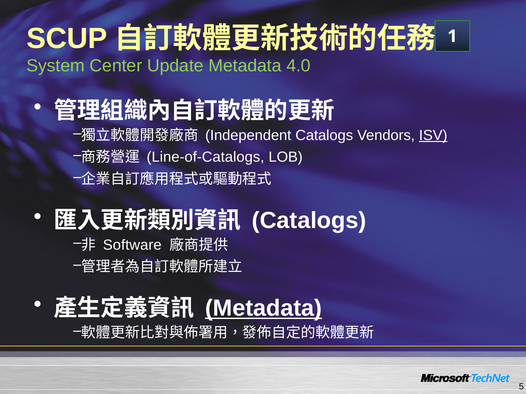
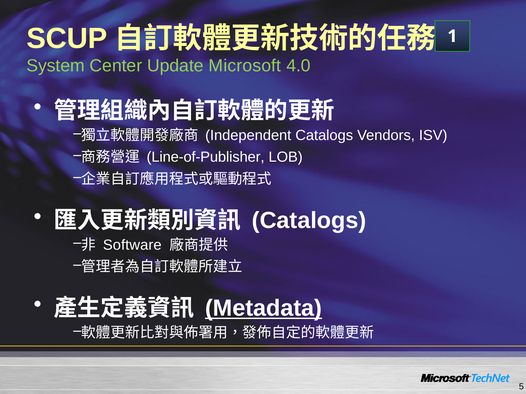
Update Metadata: Metadata -> Microsoft
ISV underline: present -> none
Line-of-Catalogs: Line-of-Catalogs -> Line-of-Publisher
